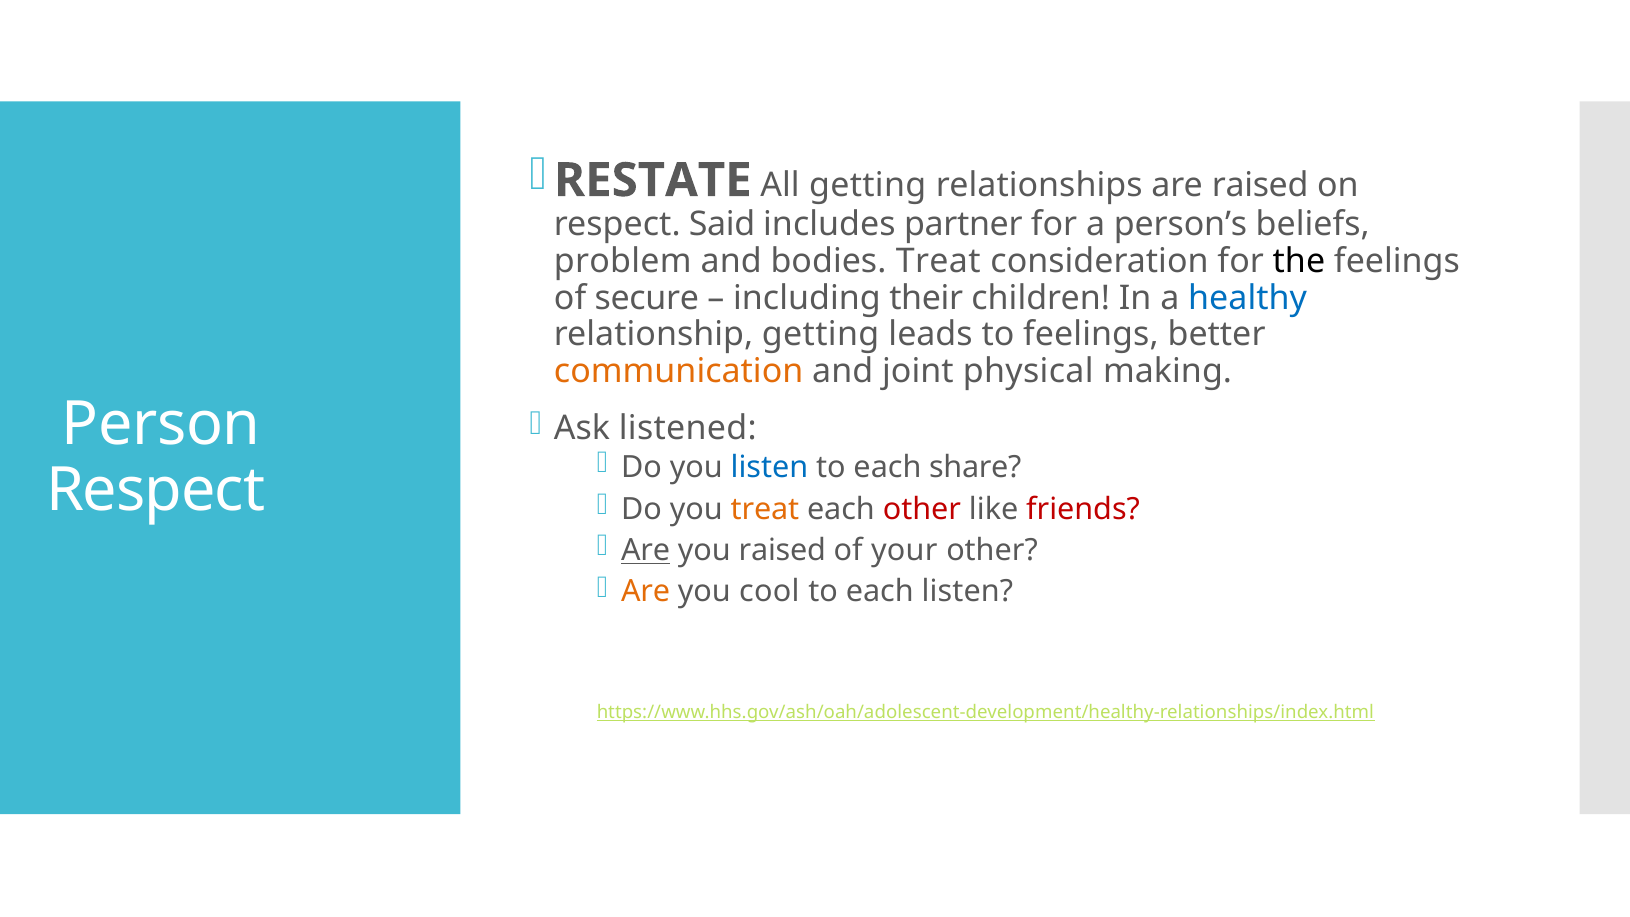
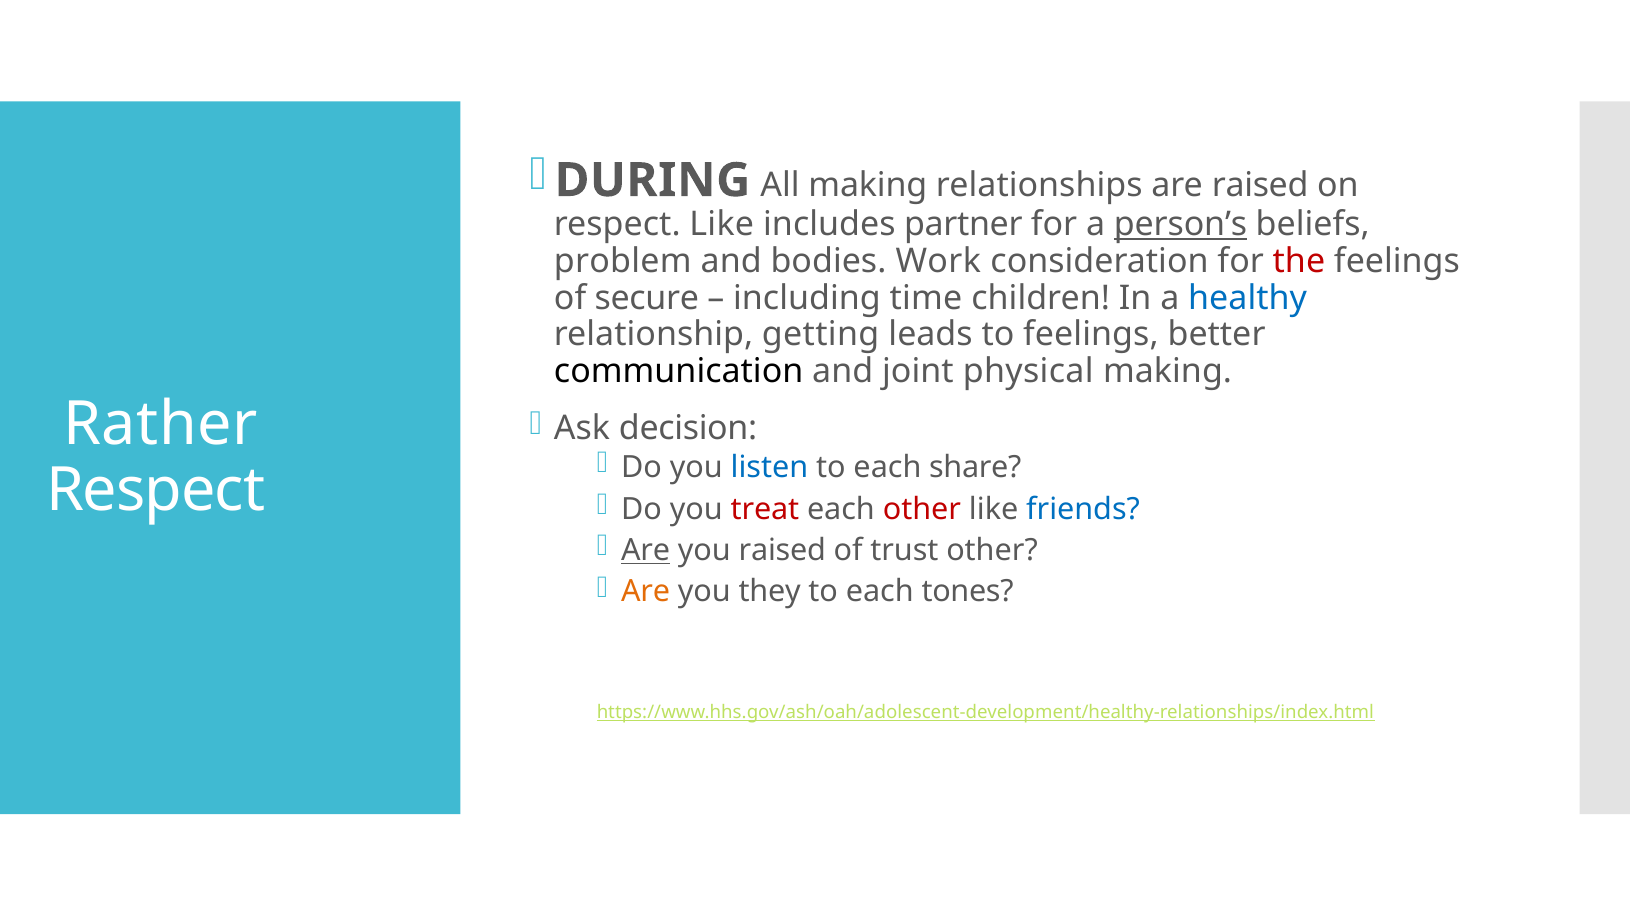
RESTATE: RESTATE -> DURING
All getting: getting -> making
respect Said: Said -> Like
person’s underline: none -> present
bodies Treat: Treat -> Work
the colour: black -> red
their: their -> time
communication colour: orange -> black
Person: Person -> Rather
listened: listened -> decision
treat at (765, 509) colour: orange -> red
friends colour: red -> blue
your: your -> trust
cool: cool -> they
each listen: listen -> tones
